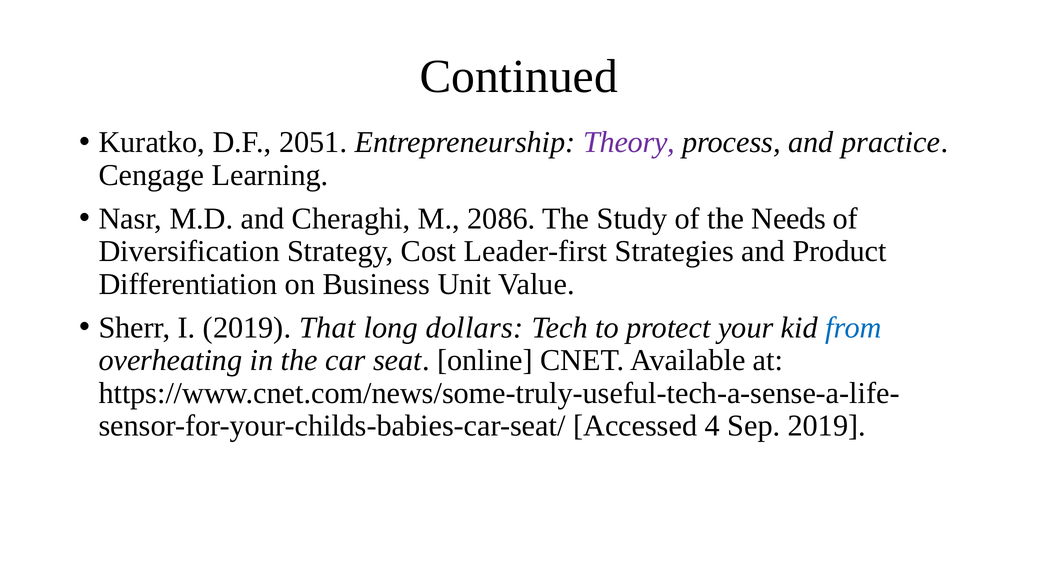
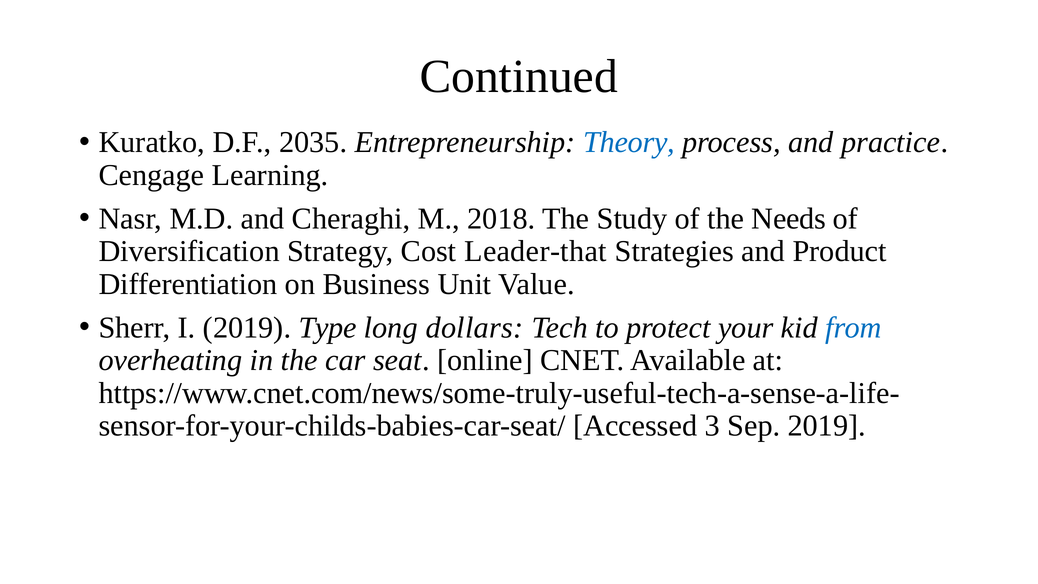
2051: 2051 -> 2035
Theory colour: purple -> blue
2086: 2086 -> 2018
Leader-first: Leader-first -> Leader-that
That: That -> Type
4: 4 -> 3
